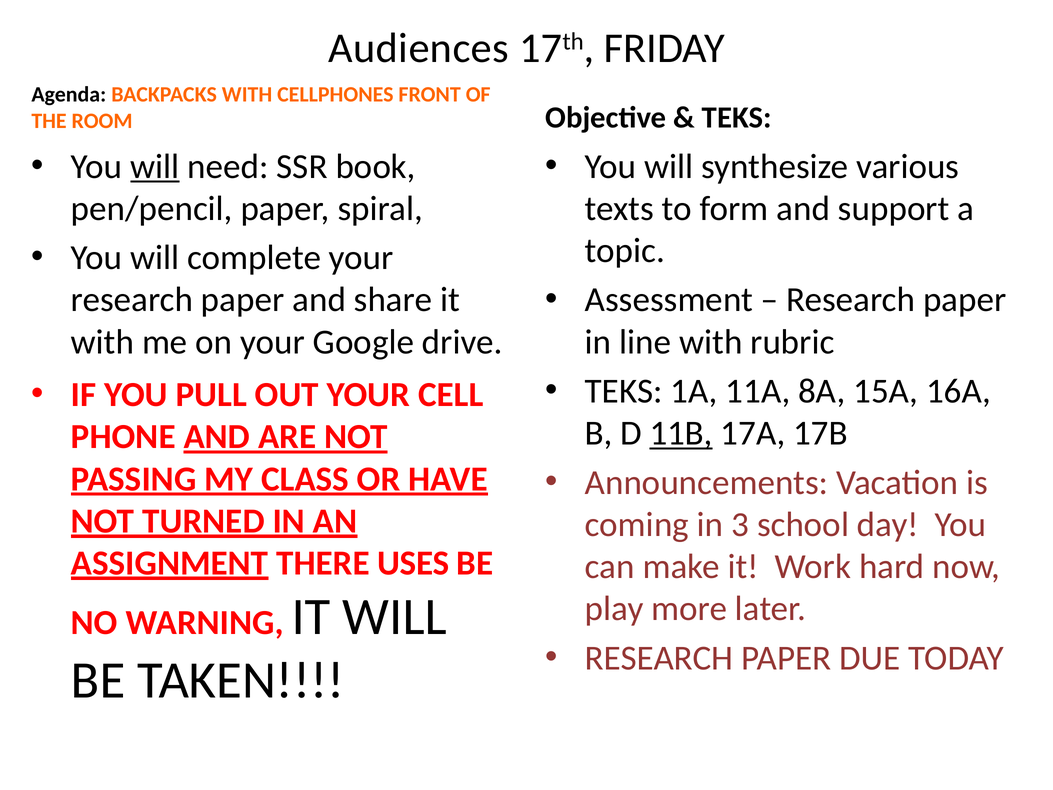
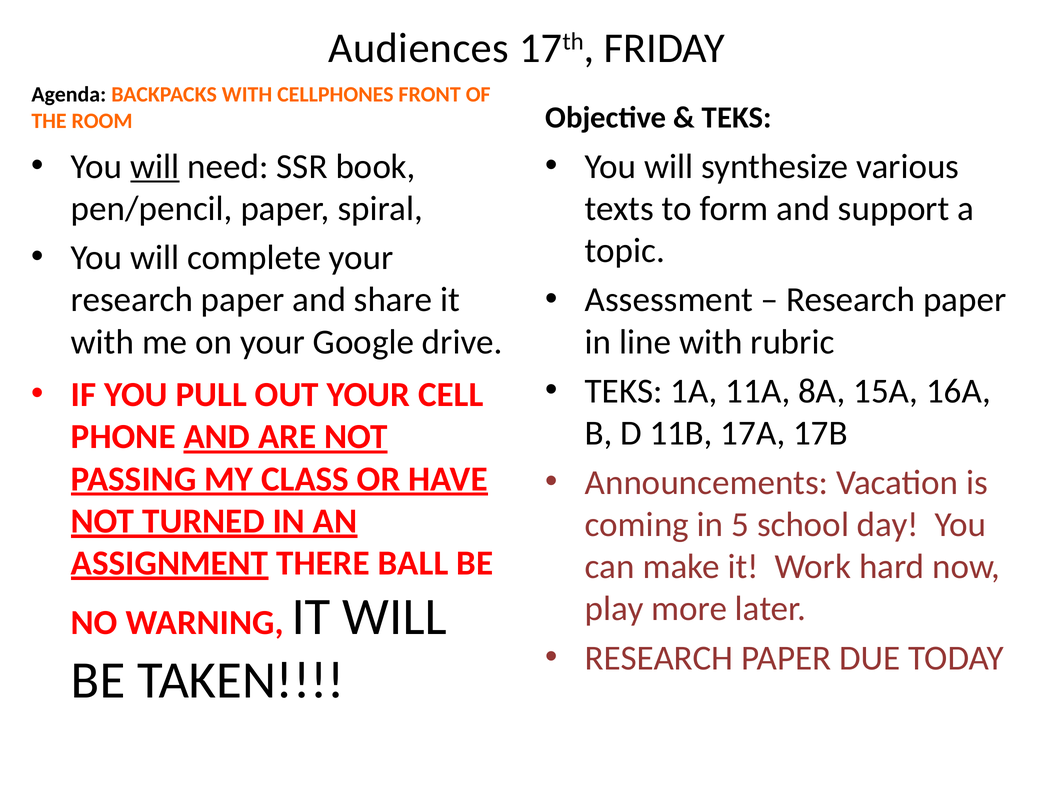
11B underline: present -> none
3: 3 -> 5
USES: USES -> BALL
